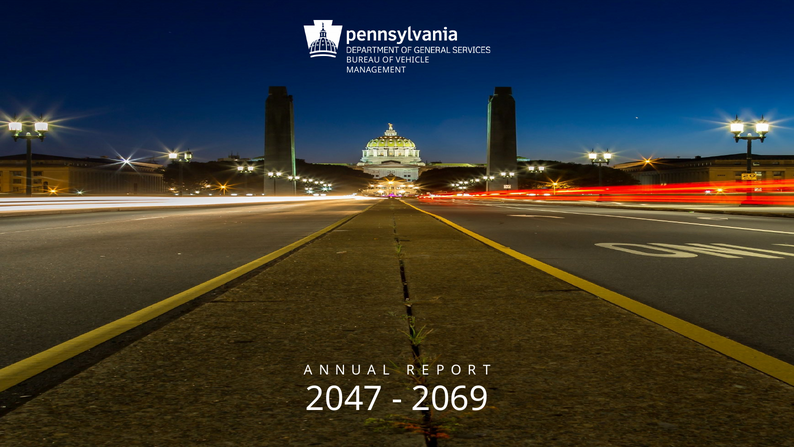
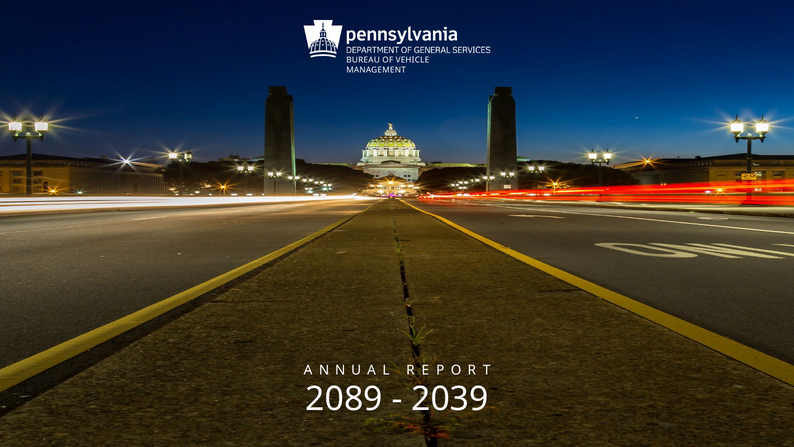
2047: 2047 -> 2089
2069: 2069 -> 2039
